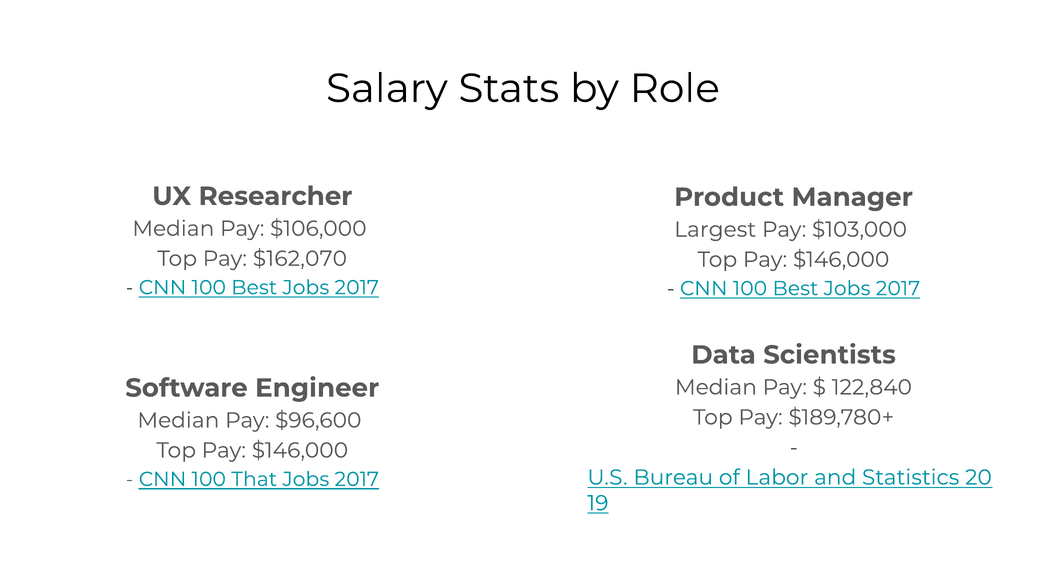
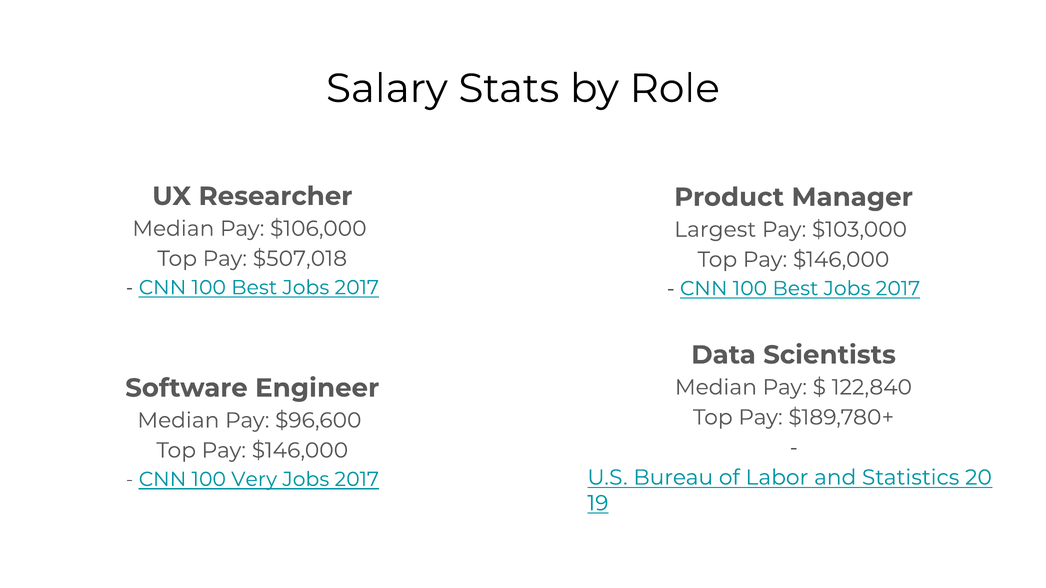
$162,070: $162,070 -> $507,018
That: That -> Very
